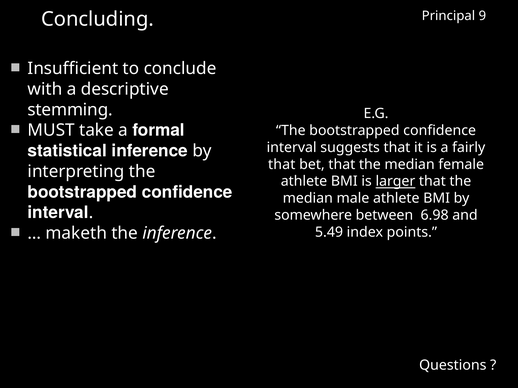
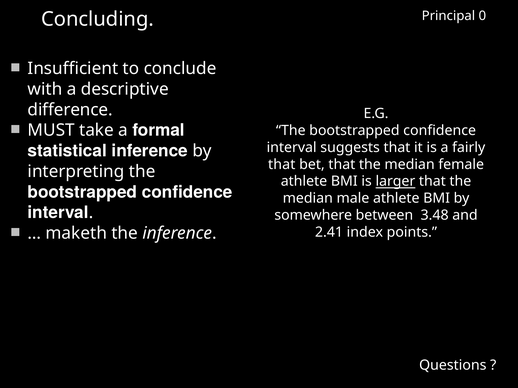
9: 9 -> 0
stemming: stemming -> difference
6.98: 6.98 -> 3.48
5.49: 5.49 -> 2.41
